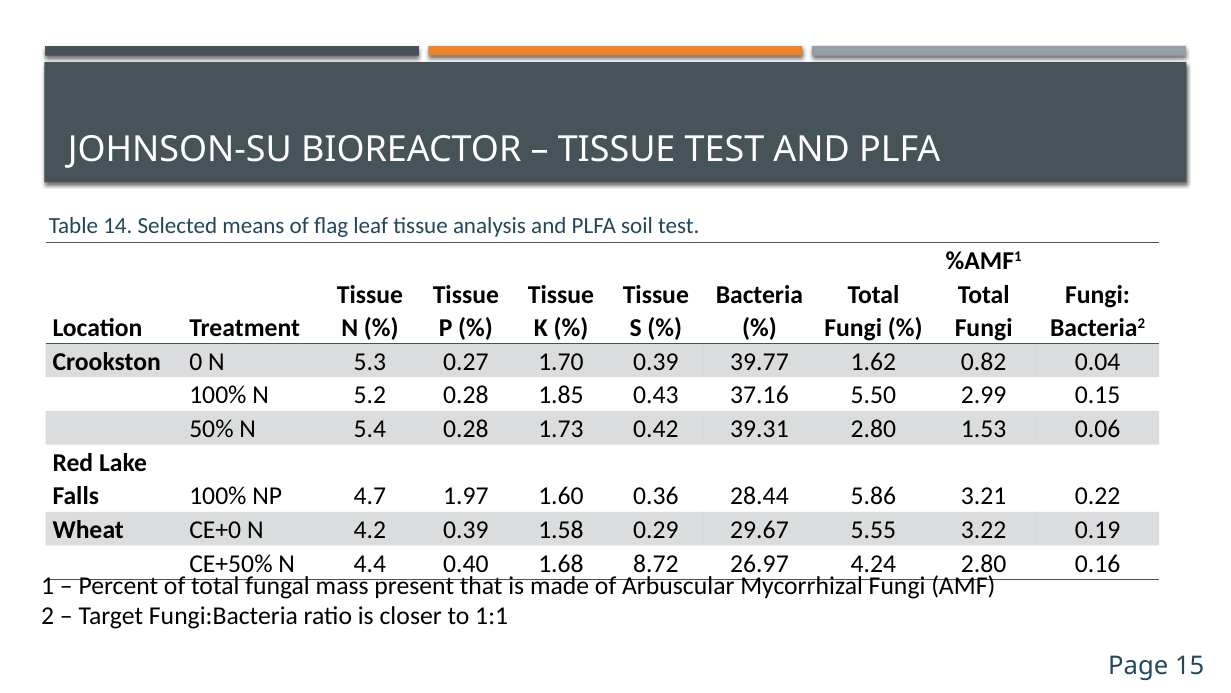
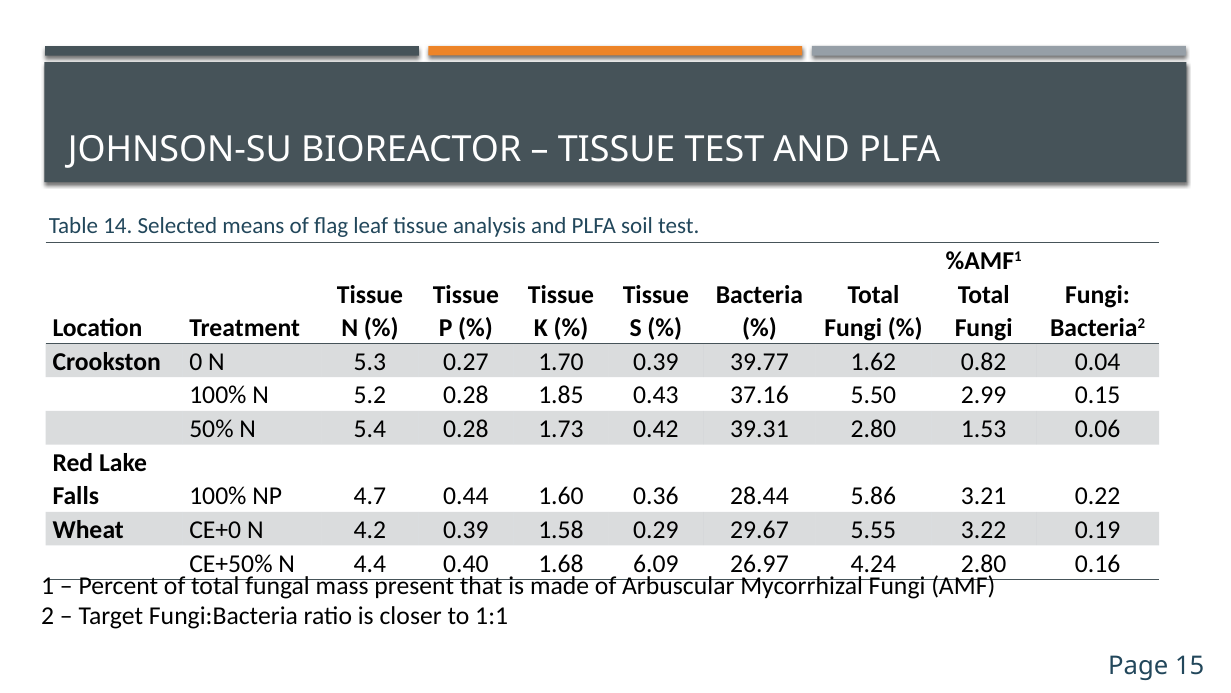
1.97: 1.97 -> 0.44
8.72: 8.72 -> 6.09
